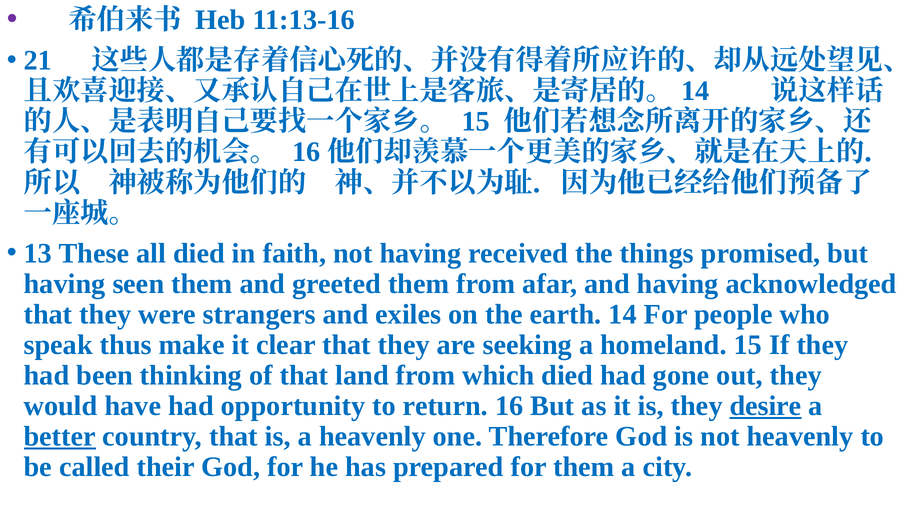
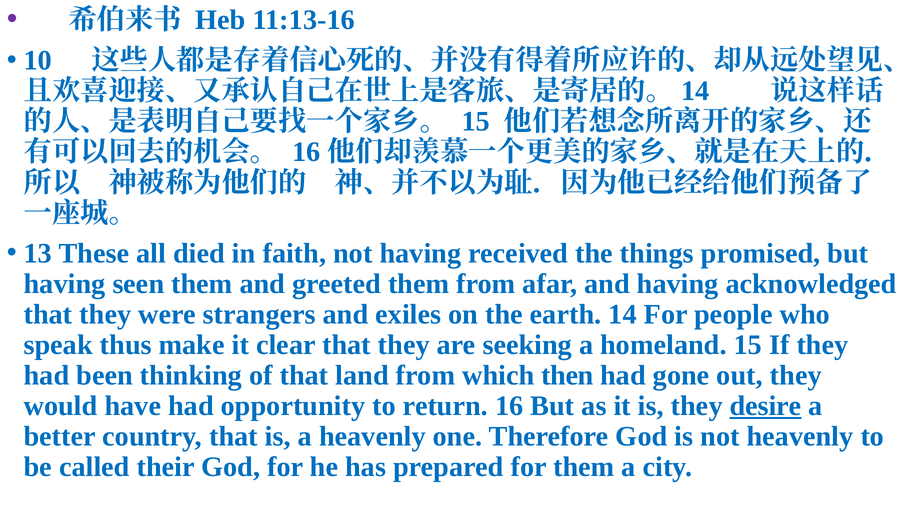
21: 21 -> 10
which died: died -> then
better underline: present -> none
